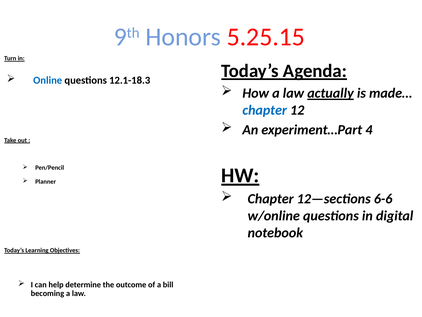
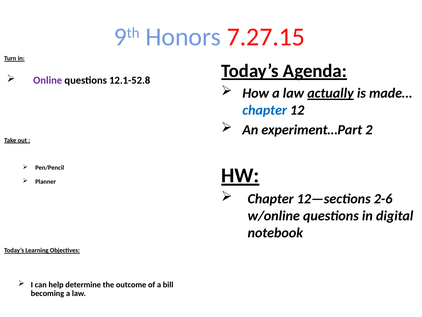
5.25.15: 5.25.15 -> 7.27.15
Online colour: blue -> purple
12.1-18.3: 12.1-18.3 -> 12.1-52.8
4: 4 -> 2
6-6: 6-6 -> 2-6
